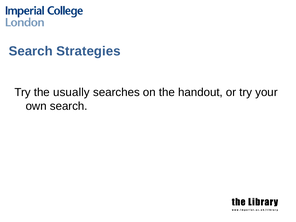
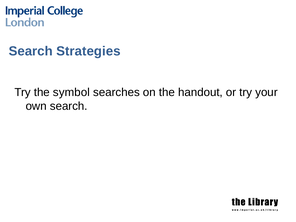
usually: usually -> symbol
